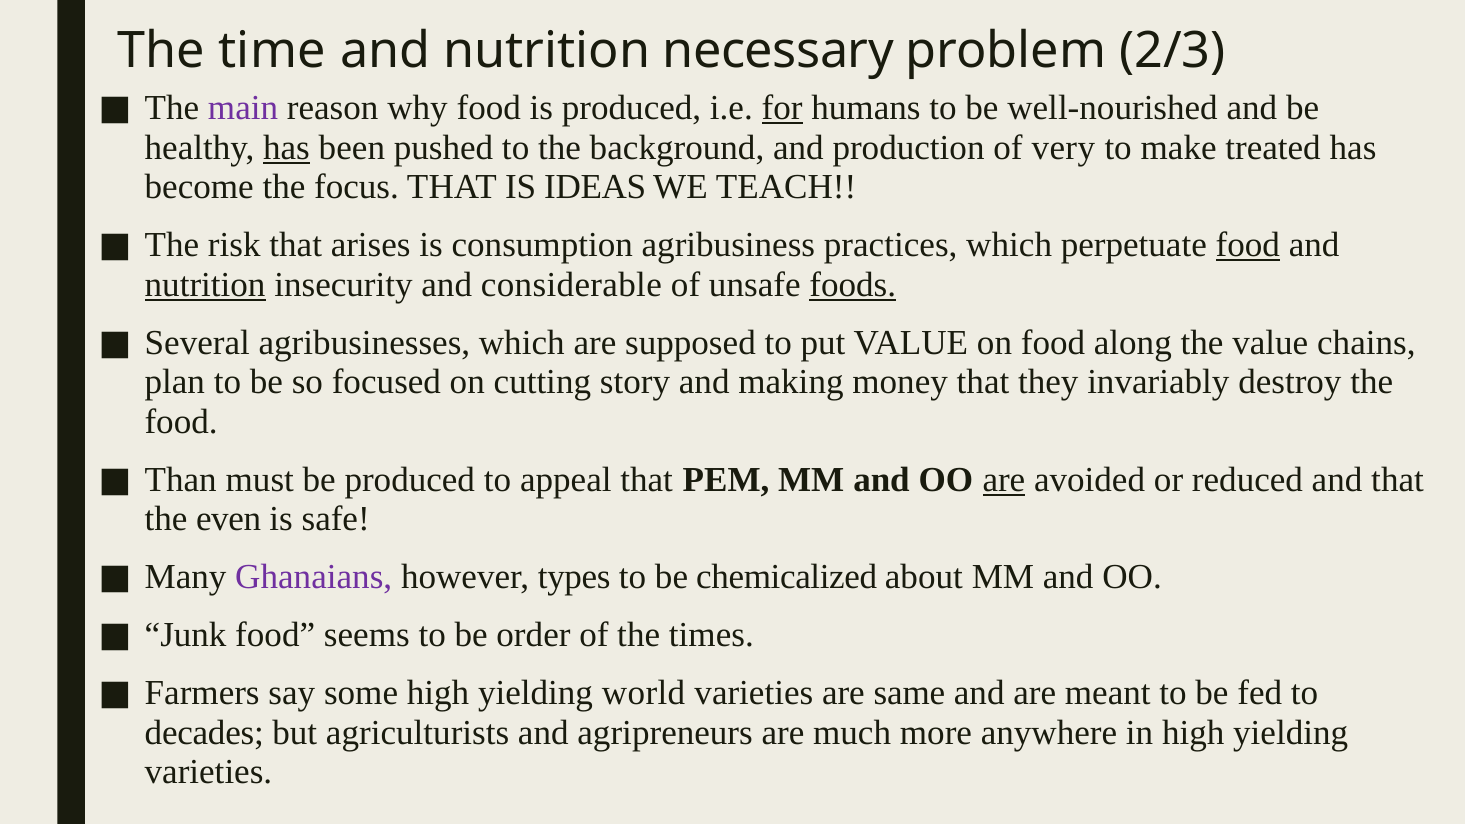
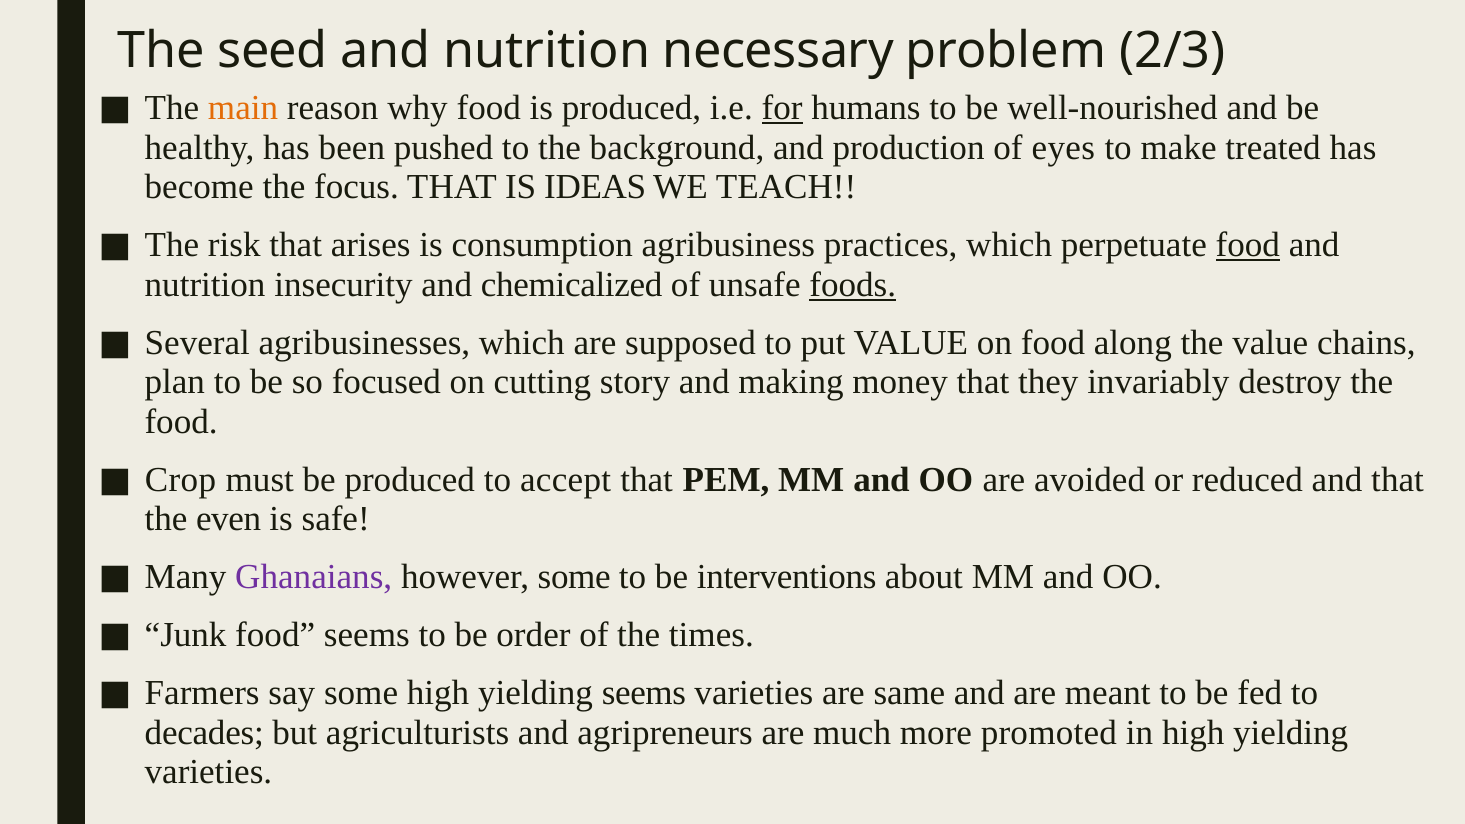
time: time -> seed
main colour: purple -> orange
has at (287, 148) underline: present -> none
very: very -> eyes
nutrition at (205, 285) underline: present -> none
considerable: considerable -> chemicalized
Than: Than -> Crop
appeal: appeal -> accept
are at (1004, 480) underline: present -> none
however types: types -> some
chemicalized: chemicalized -> interventions
yielding world: world -> seems
anywhere: anywhere -> promoted
